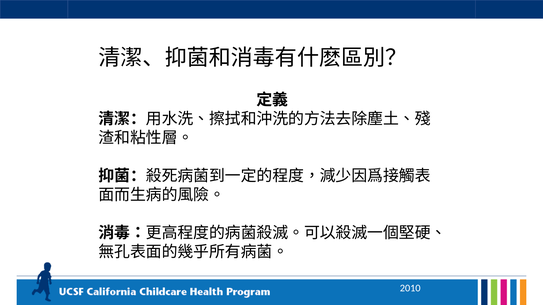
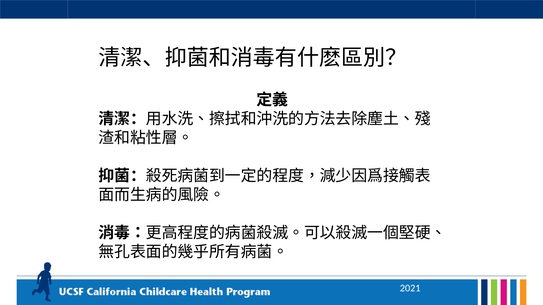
2010: 2010 -> 2021
